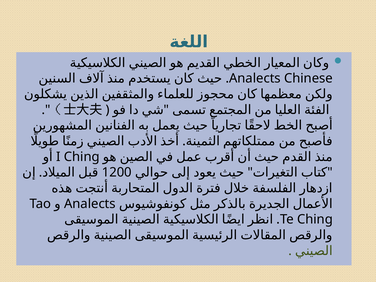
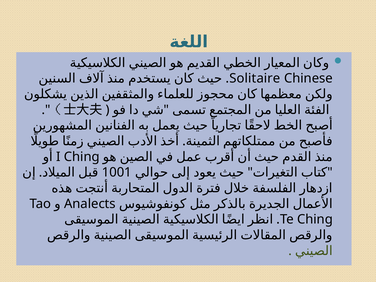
Analects at (255, 78): Analects -> Solitaire
1200: 1200 -> 1001
